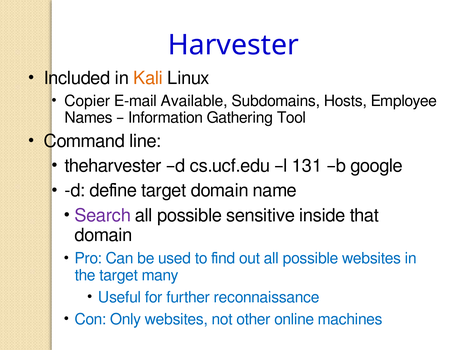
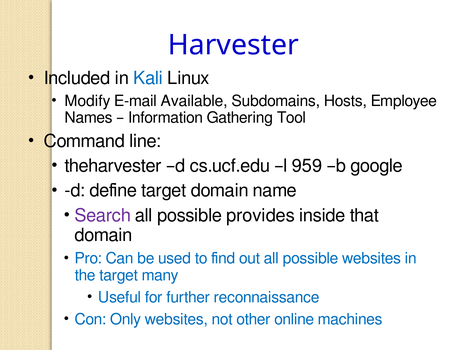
Kali colour: orange -> blue
Copier: Copier -> Modify
131: 131 -> 959
sensitive: sensitive -> provides
